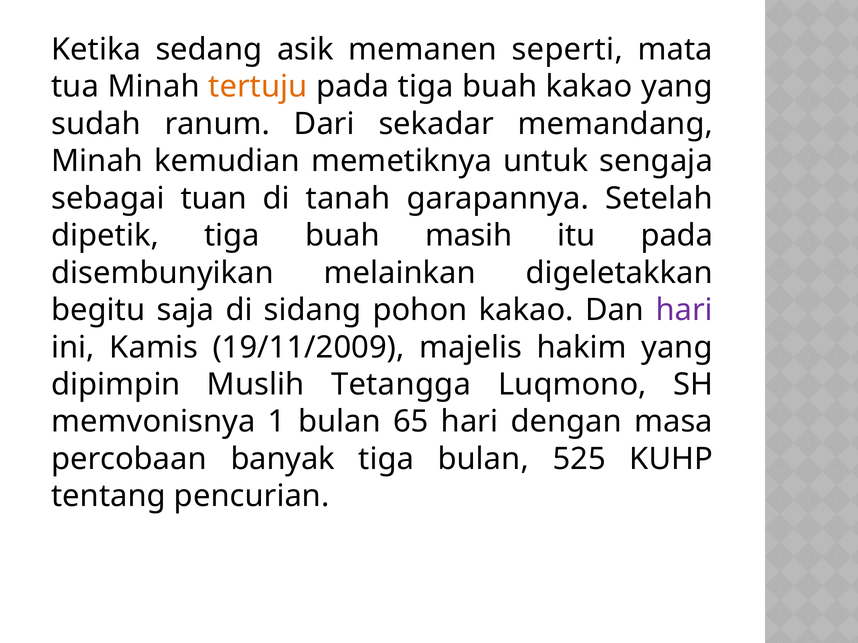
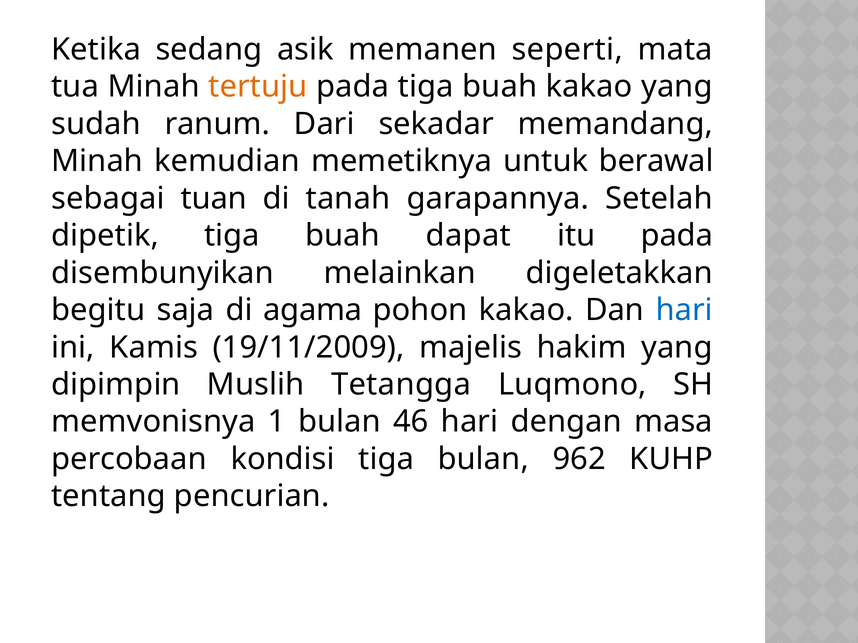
sengaja: sengaja -> berawal
masih: masih -> dapat
sidang: sidang -> agama
hari at (684, 310) colour: purple -> blue
65: 65 -> 46
banyak: banyak -> kondisi
525: 525 -> 962
